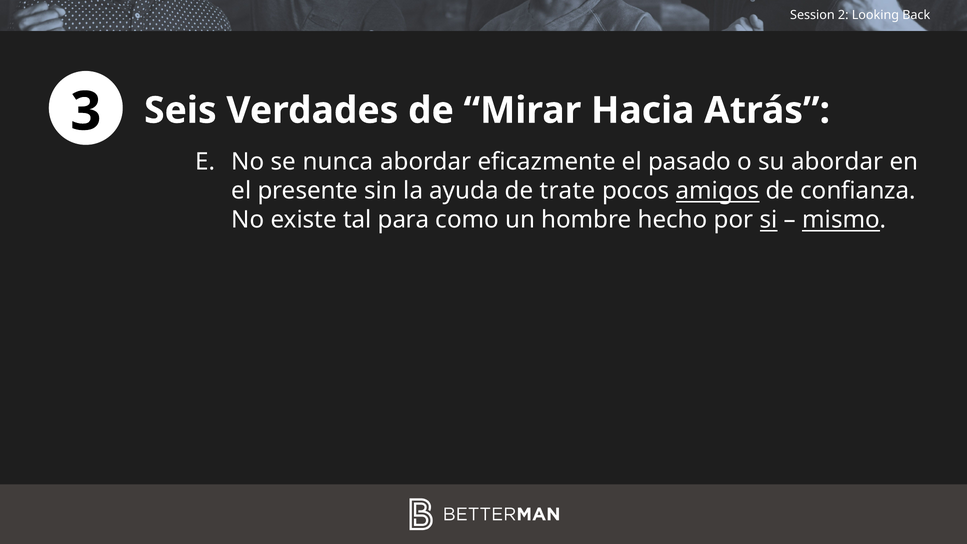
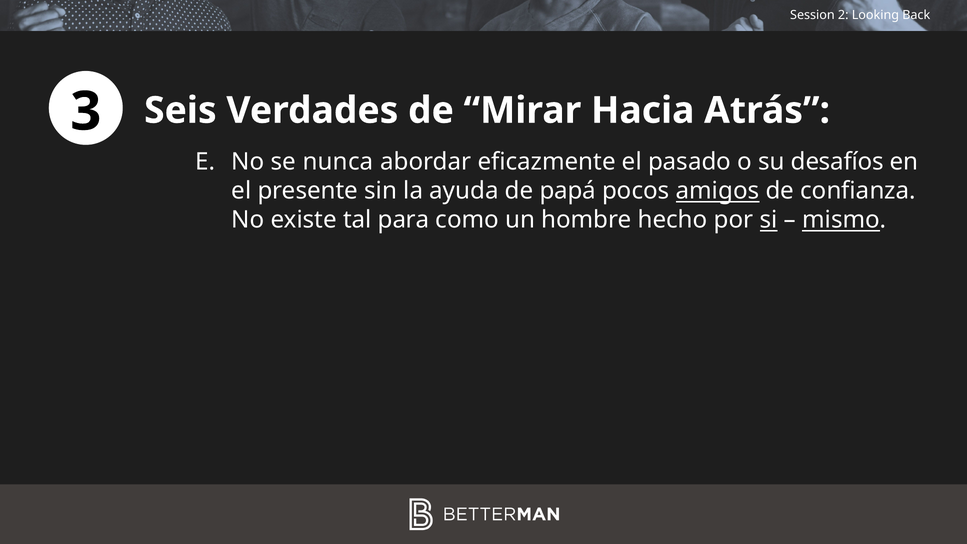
su abordar: abordar -> desafíos
trate: trate -> papá
